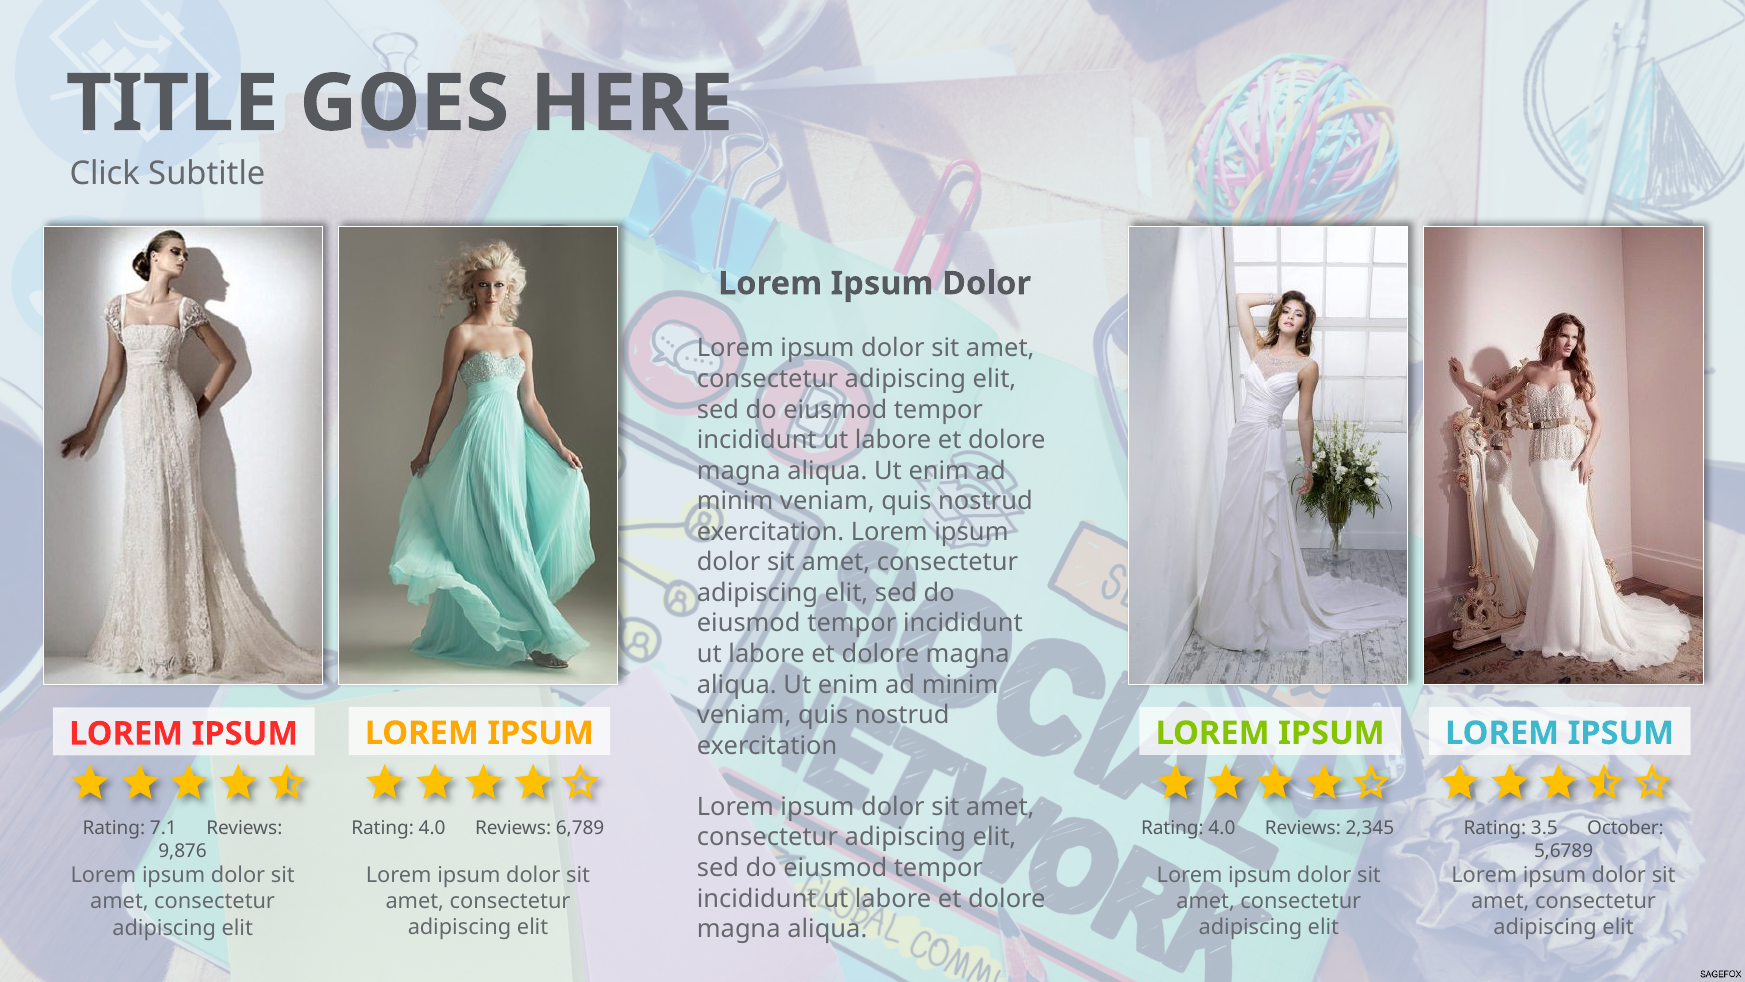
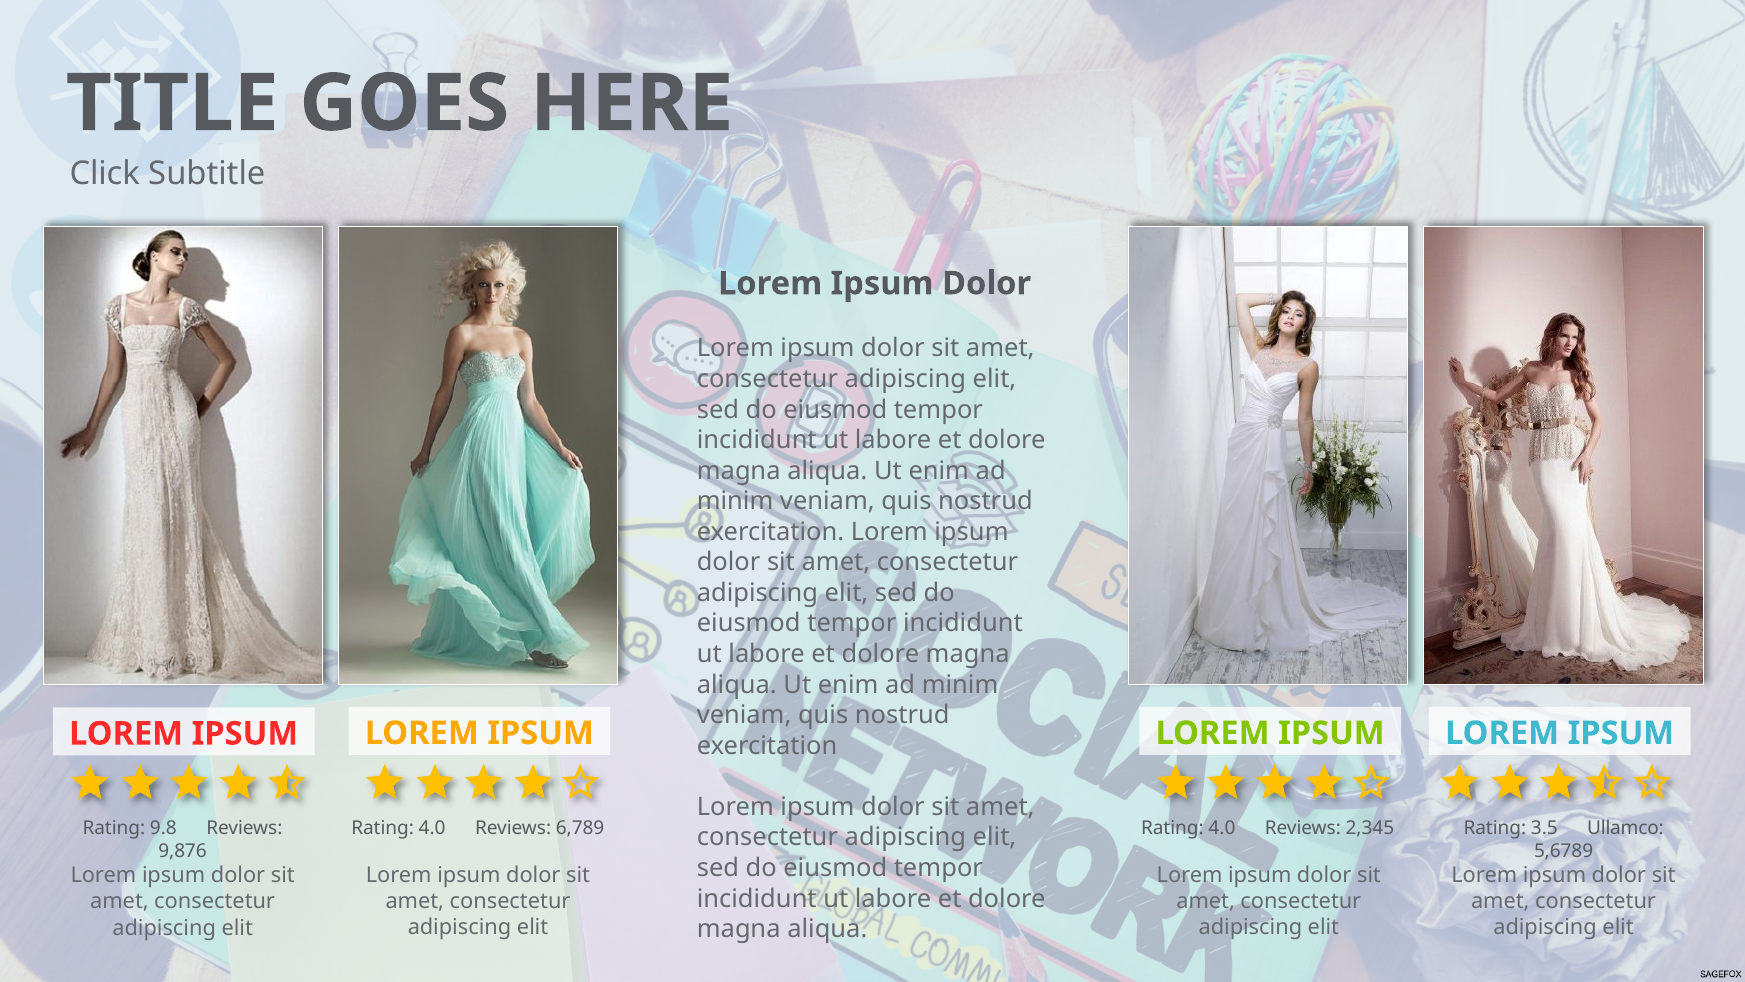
October: October -> Ullamco
7.1: 7.1 -> 9.8
